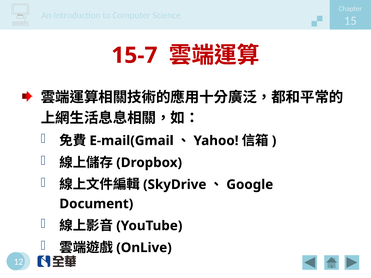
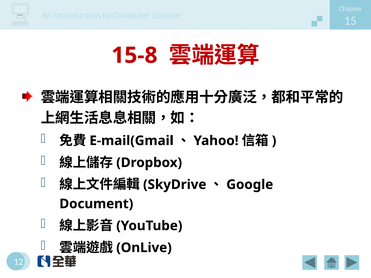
15-7: 15-7 -> 15-8
